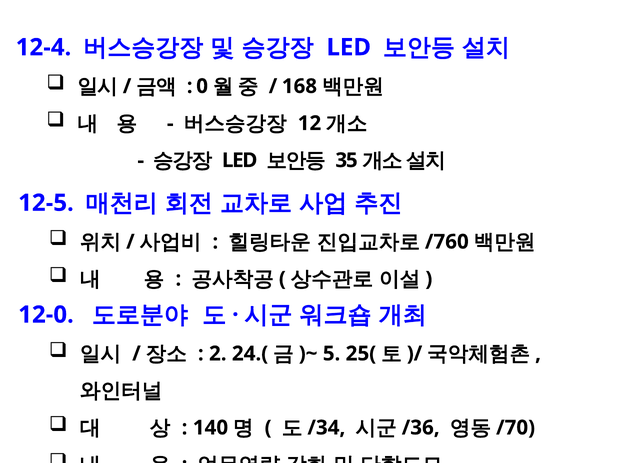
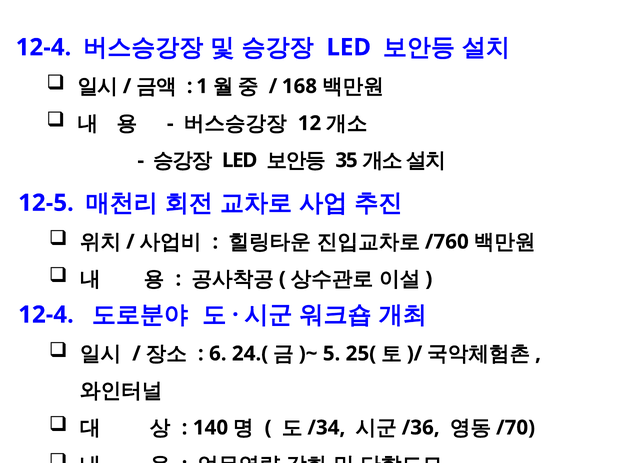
0: 0 -> 1
12-0 at (46, 315): 12-0 -> 12-4
2: 2 -> 6
